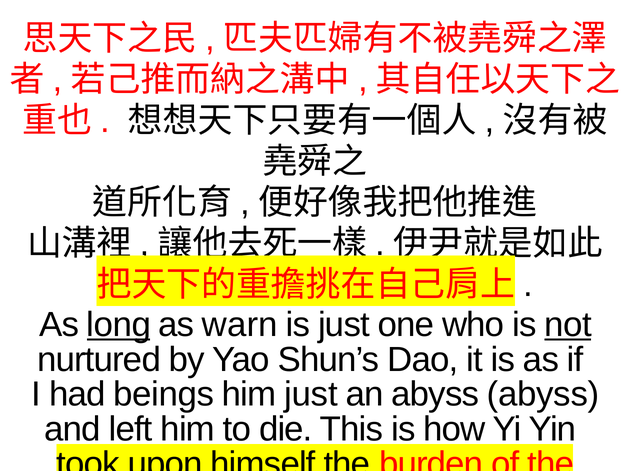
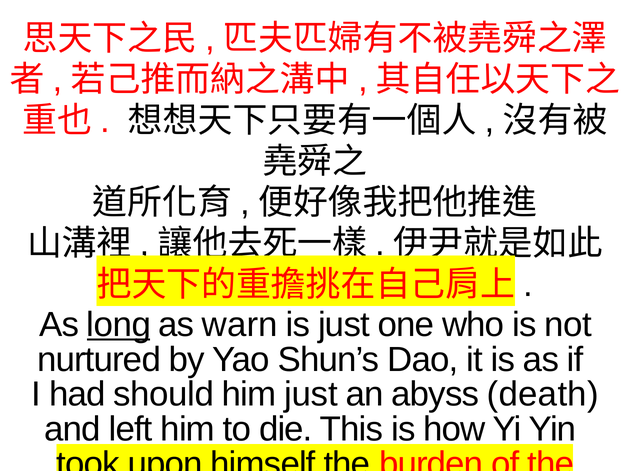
not underline: present -> none
beings: beings -> should
abyss abyss: abyss -> death
